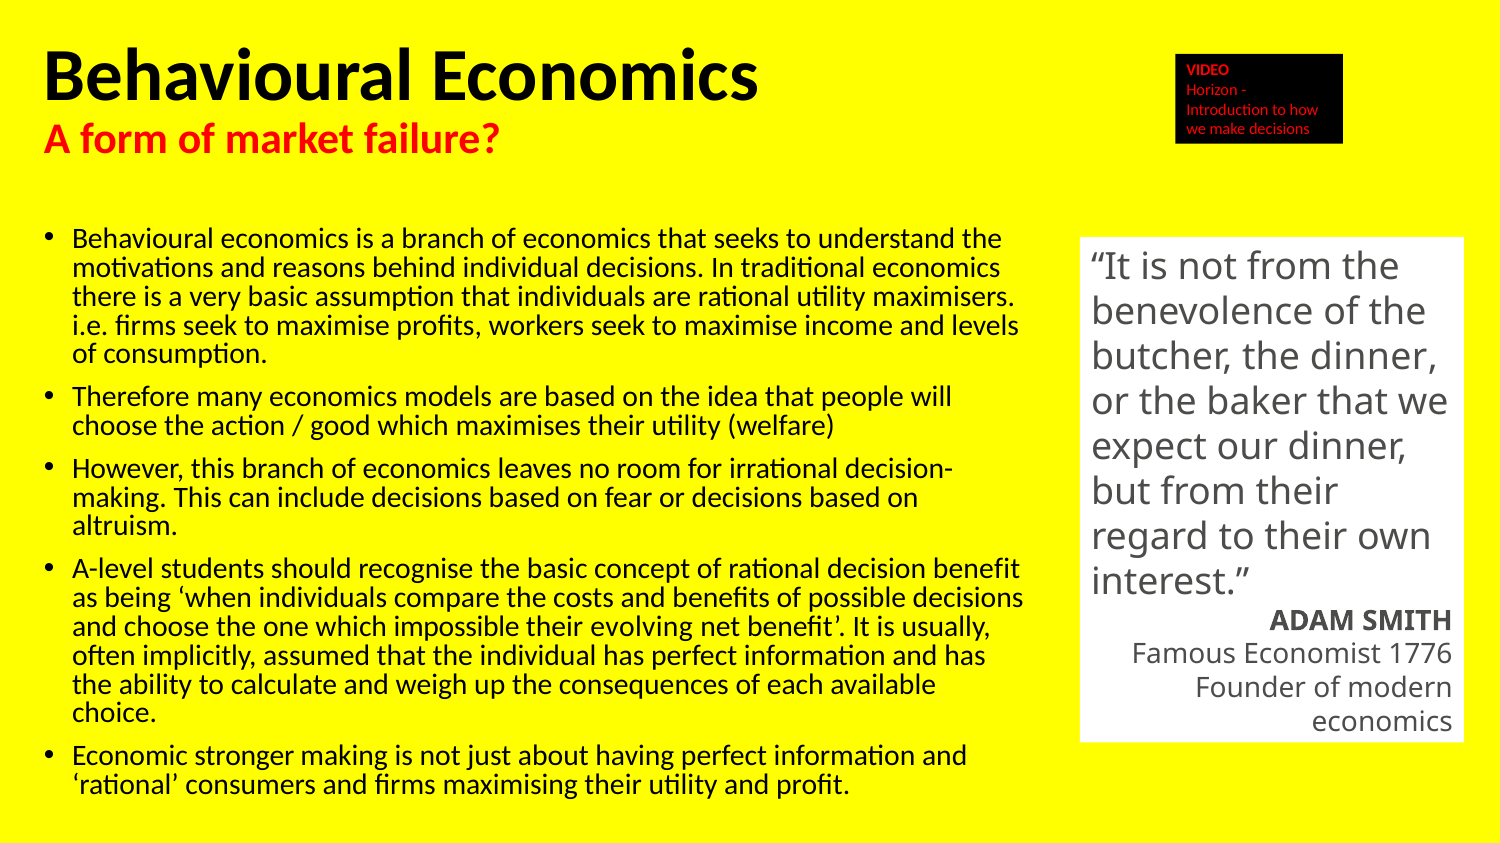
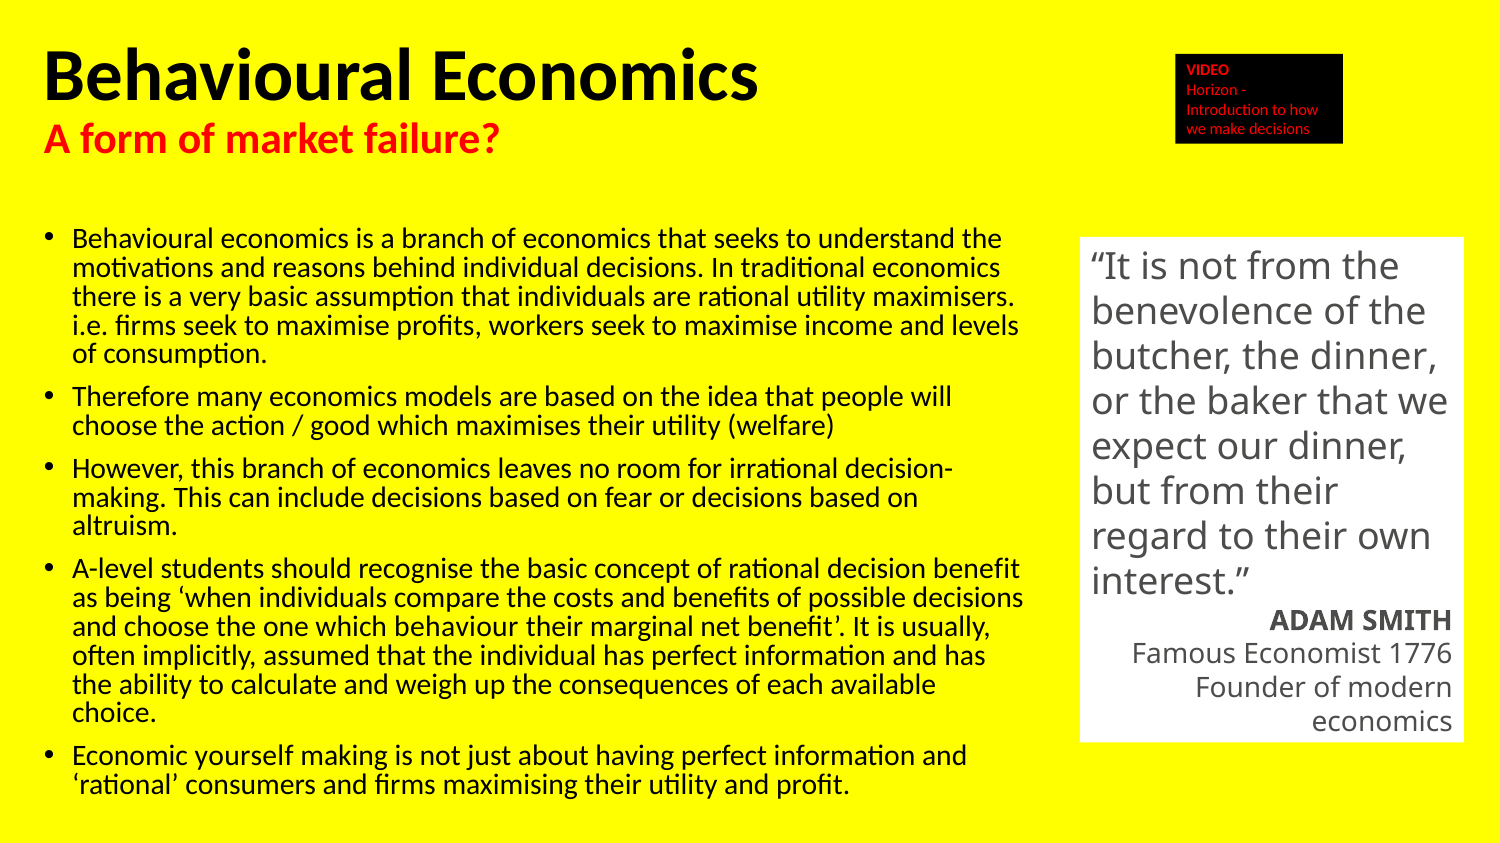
impossible: impossible -> behaviour
evolving: evolving -> marginal
stronger: stronger -> yourself
